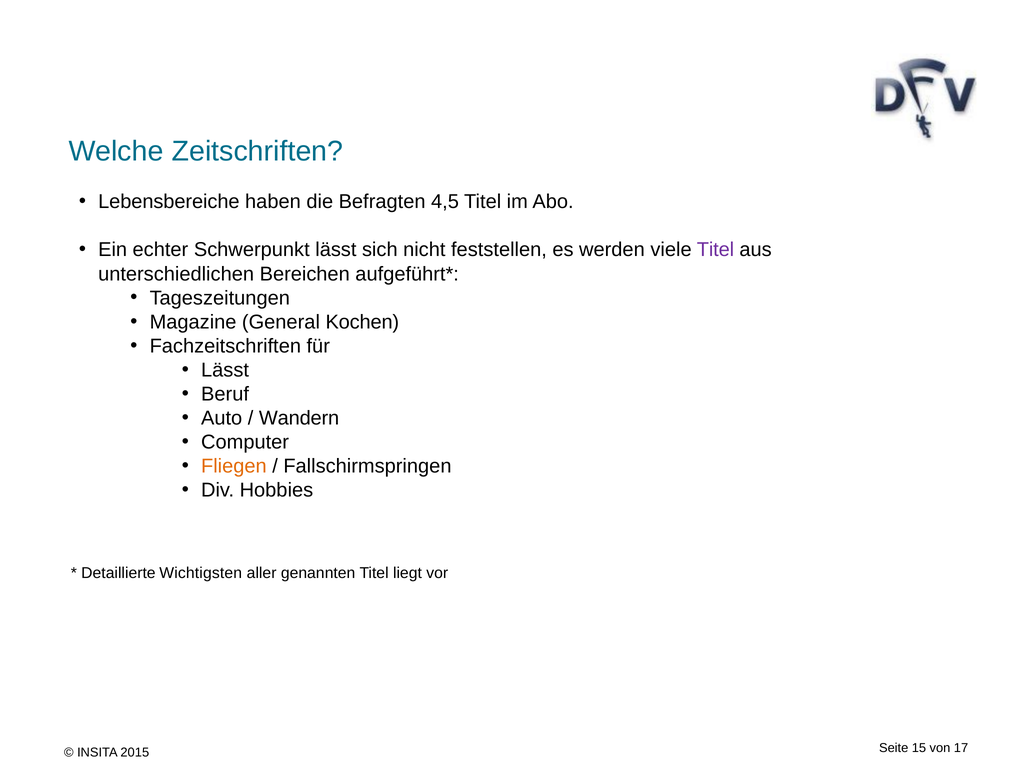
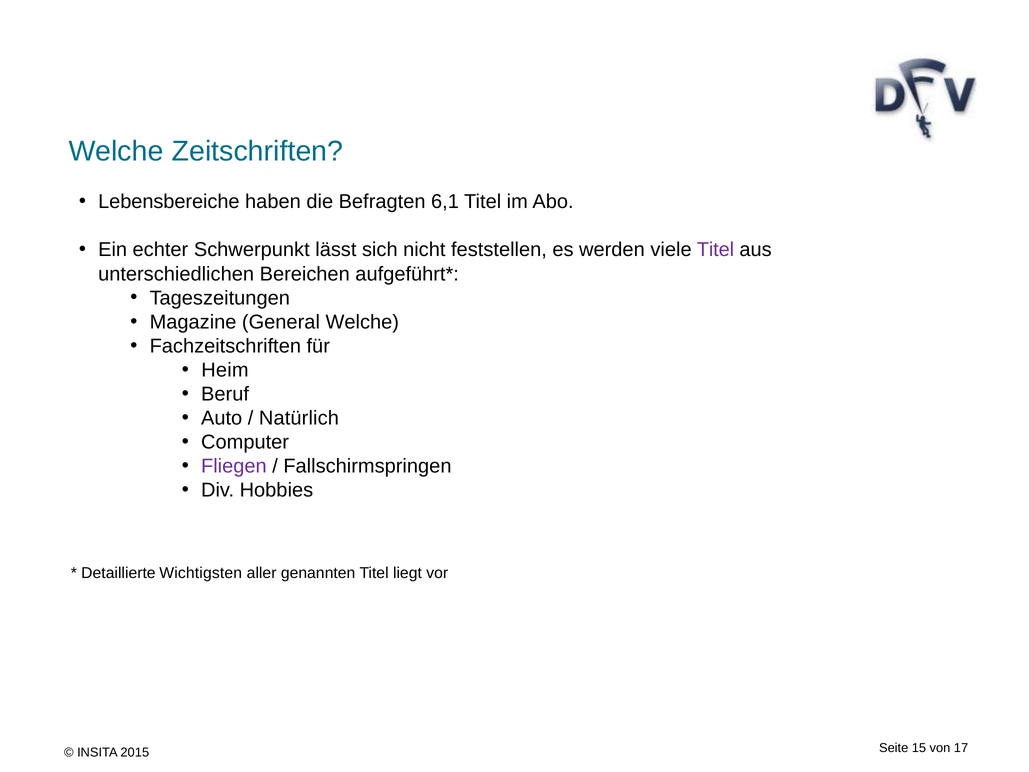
4,5: 4,5 -> 6,1
General Kochen: Kochen -> Welche
Lässt at (225, 370): Lässt -> Heim
Wandern: Wandern -> Natürlich
Fliegen colour: orange -> purple
